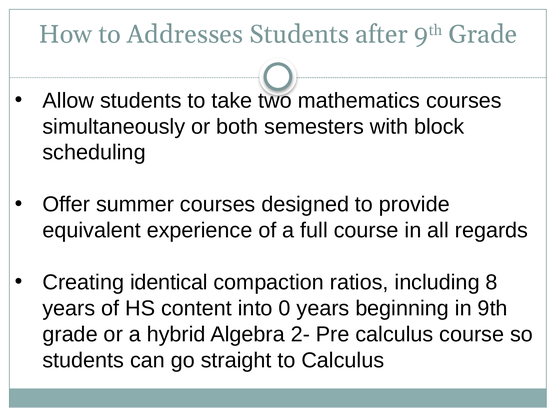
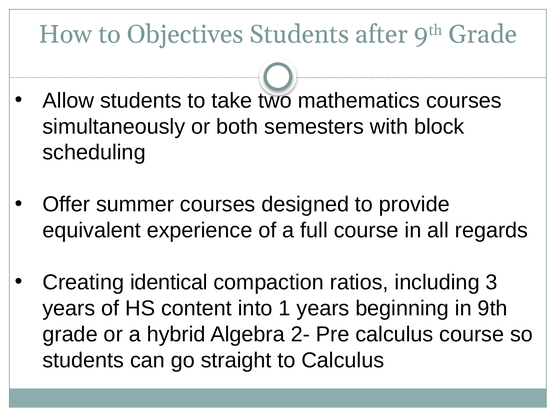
Addresses: Addresses -> Objectives
8: 8 -> 3
0: 0 -> 1
